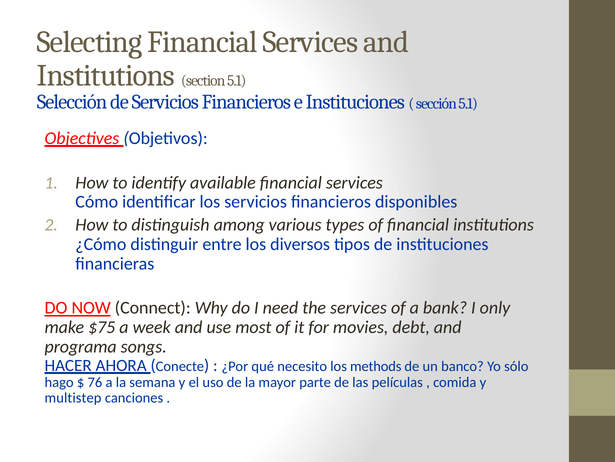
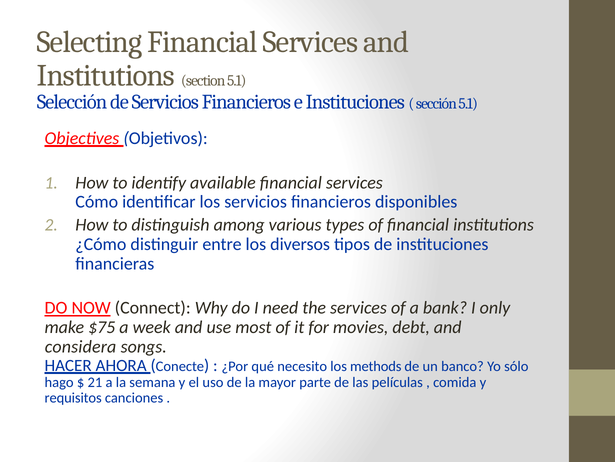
programa: programa -> considera
76: 76 -> 21
multistep: multistep -> requisitos
